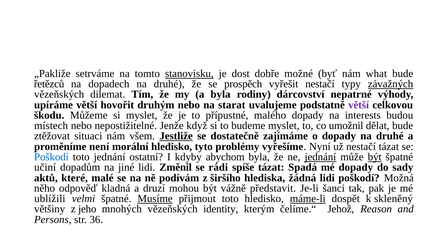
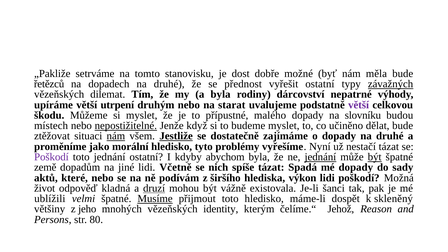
stanovisku underline: present -> none
what: what -> měla
prospěch: prospěch -> přednost
vyřešit nestačí: nestačí -> ostatní
hovořit: hovořit -> utrpení
interests: interests -> slovníku
nepostižitelné underline: none -> present
umožnil: umožnil -> učiněno
nám at (116, 136) underline: none -> present
není: není -> jako
Poškodí at (51, 157) colour: blue -> purple
učiní: učiní -> země
Změnil: Změnil -> Včetně
rádi: rádi -> nich
které malé: malé -> nebo
žádná: žádná -> výkon
něho: něho -> život
druzí underline: none -> present
představit: představit -> existovala
máme-li underline: present -> none
36: 36 -> 80
